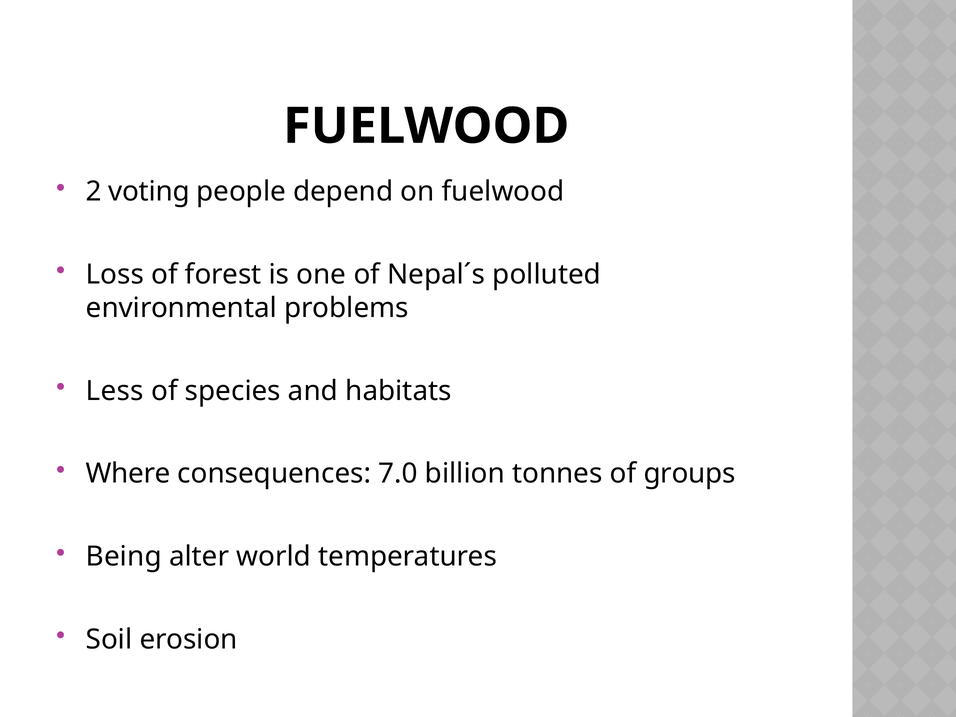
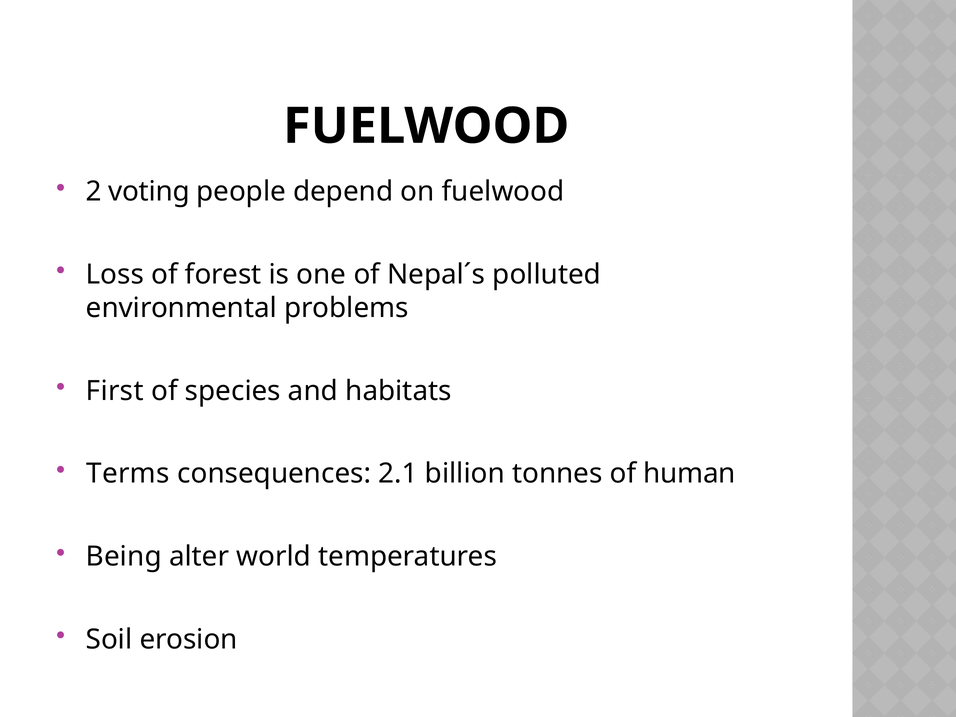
Less: Less -> First
Where: Where -> Terms
7.0: 7.0 -> 2.1
groups: groups -> human
